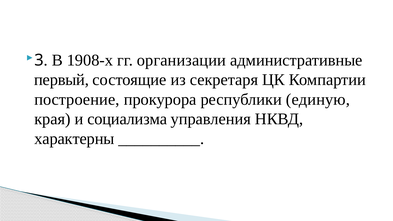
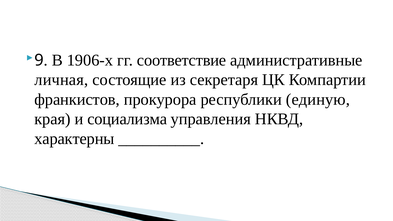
3: 3 -> 9
1908-х: 1908-х -> 1906-х
организации: организации -> соответствие
первый: первый -> личная
построение: построение -> франкистов
